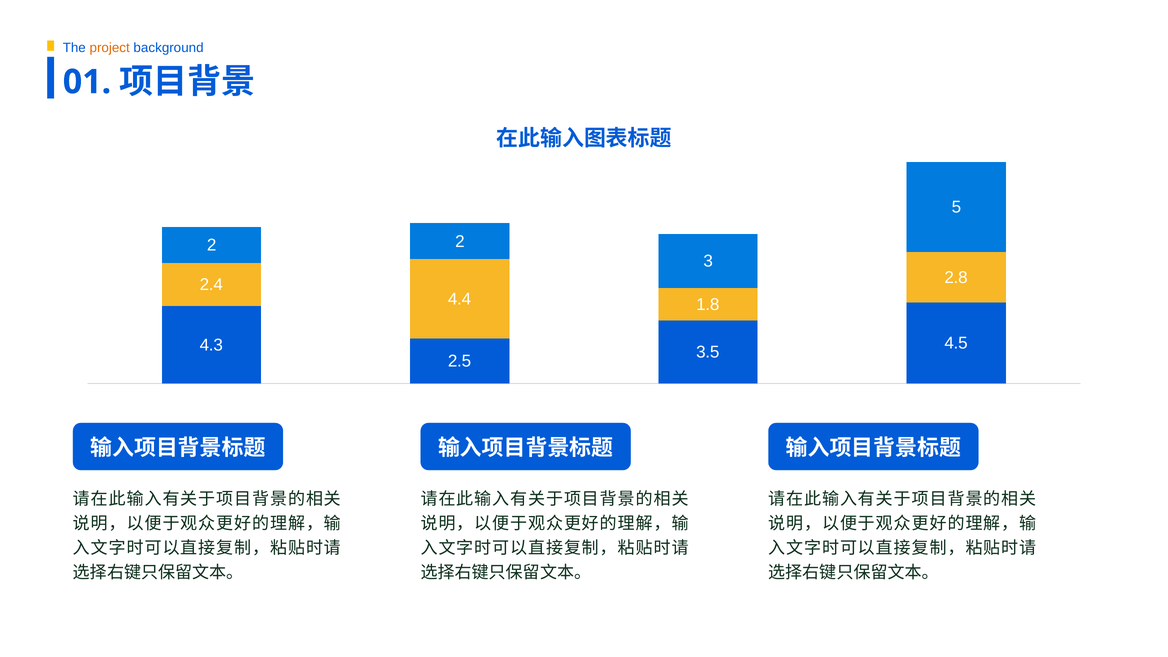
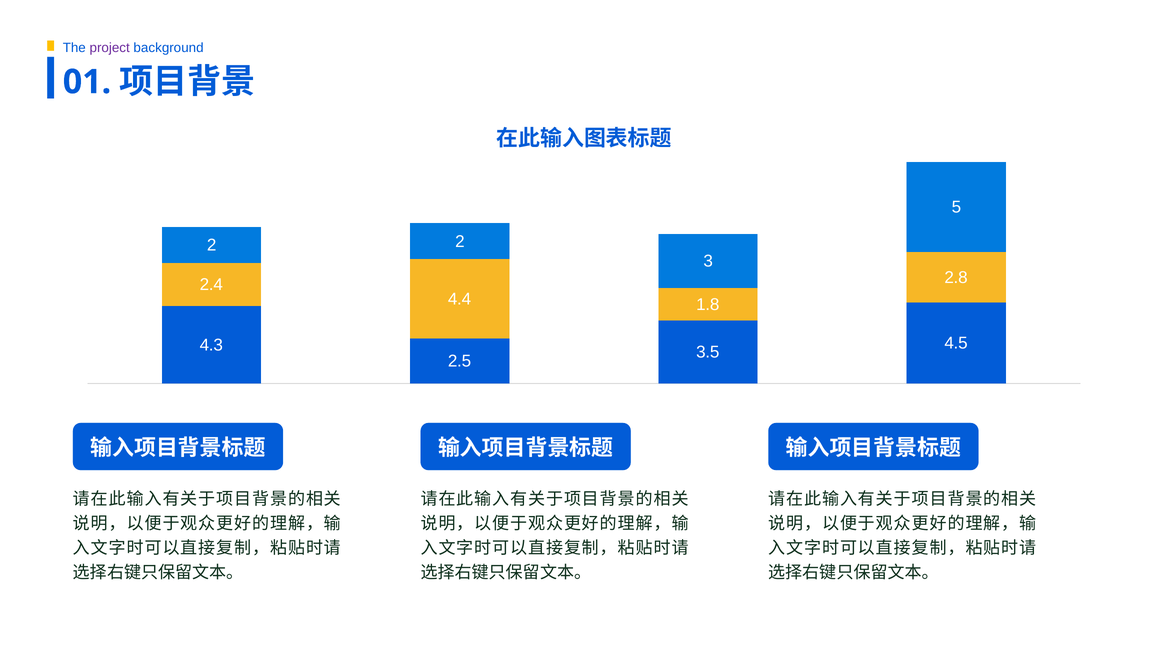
project colour: orange -> purple
